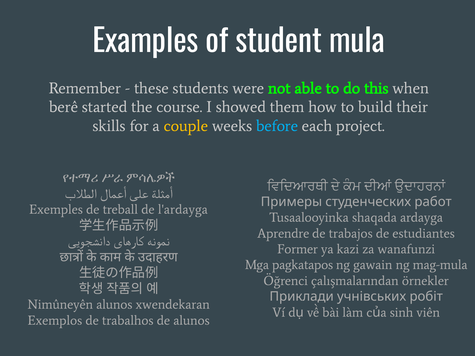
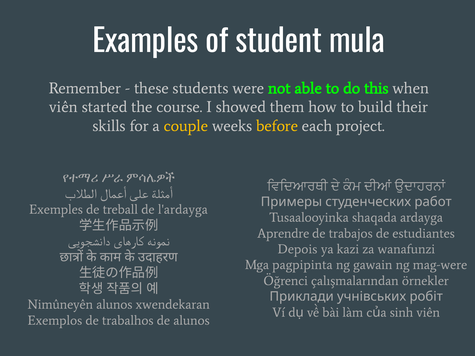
berê at (64, 107): berê -> viên
before colour: light blue -> yellow
Former: Former -> Depois
pagkatapos: pagkatapos -> pagpipinta
mag-mula: mag-mula -> mag-were
